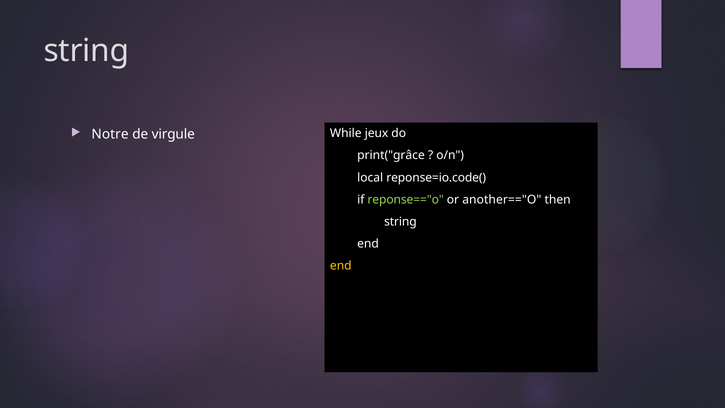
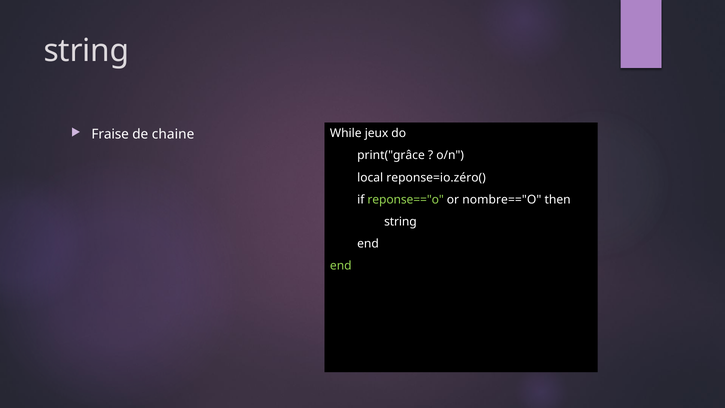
Notre: Notre -> Fraise
virgule: virgule -> chaine
reponse=io.code(: reponse=io.code( -> reponse=io.zéro(
another=="O: another=="O -> nombre=="O
end at (341, 266) colour: yellow -> light green
